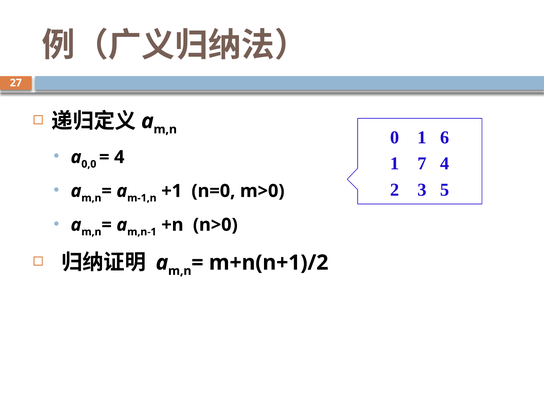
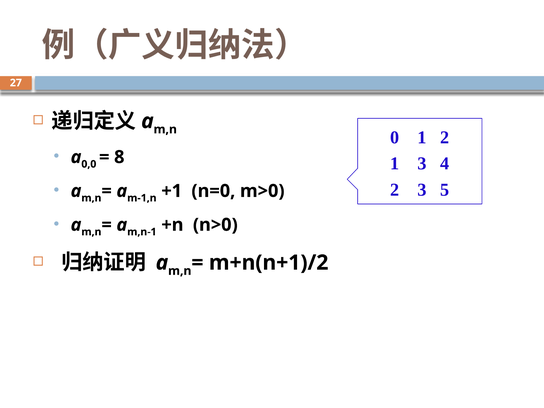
1 6: 6 -> 2
4 at (119, 157): 4 -> 8
1 7: 7 -> 3
